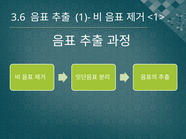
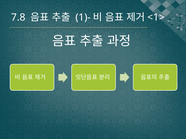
3.6: 3.6 -> 7.8
